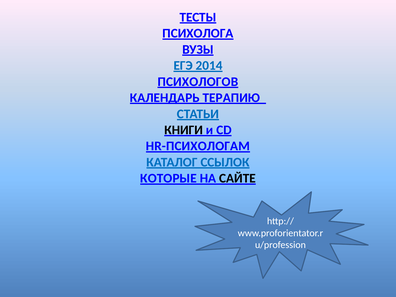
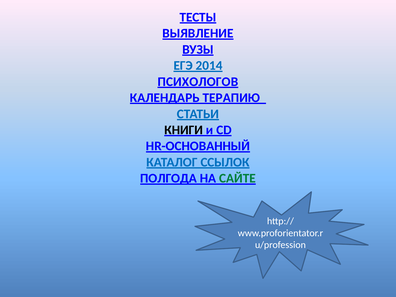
ПСИХОЛОГА: ПСИХОЛОГА -> ВЫЯВЛЕНИЕ
HR-ПСИХОЛОГАМ: HR-ПСИХОЛОГАМ -> HR-ОСНОВАННЫЙ
КОТОРЫЕ: КОТОРЫЕ -> ПОЛГОДА
САЙТЕ colour: black -> green
